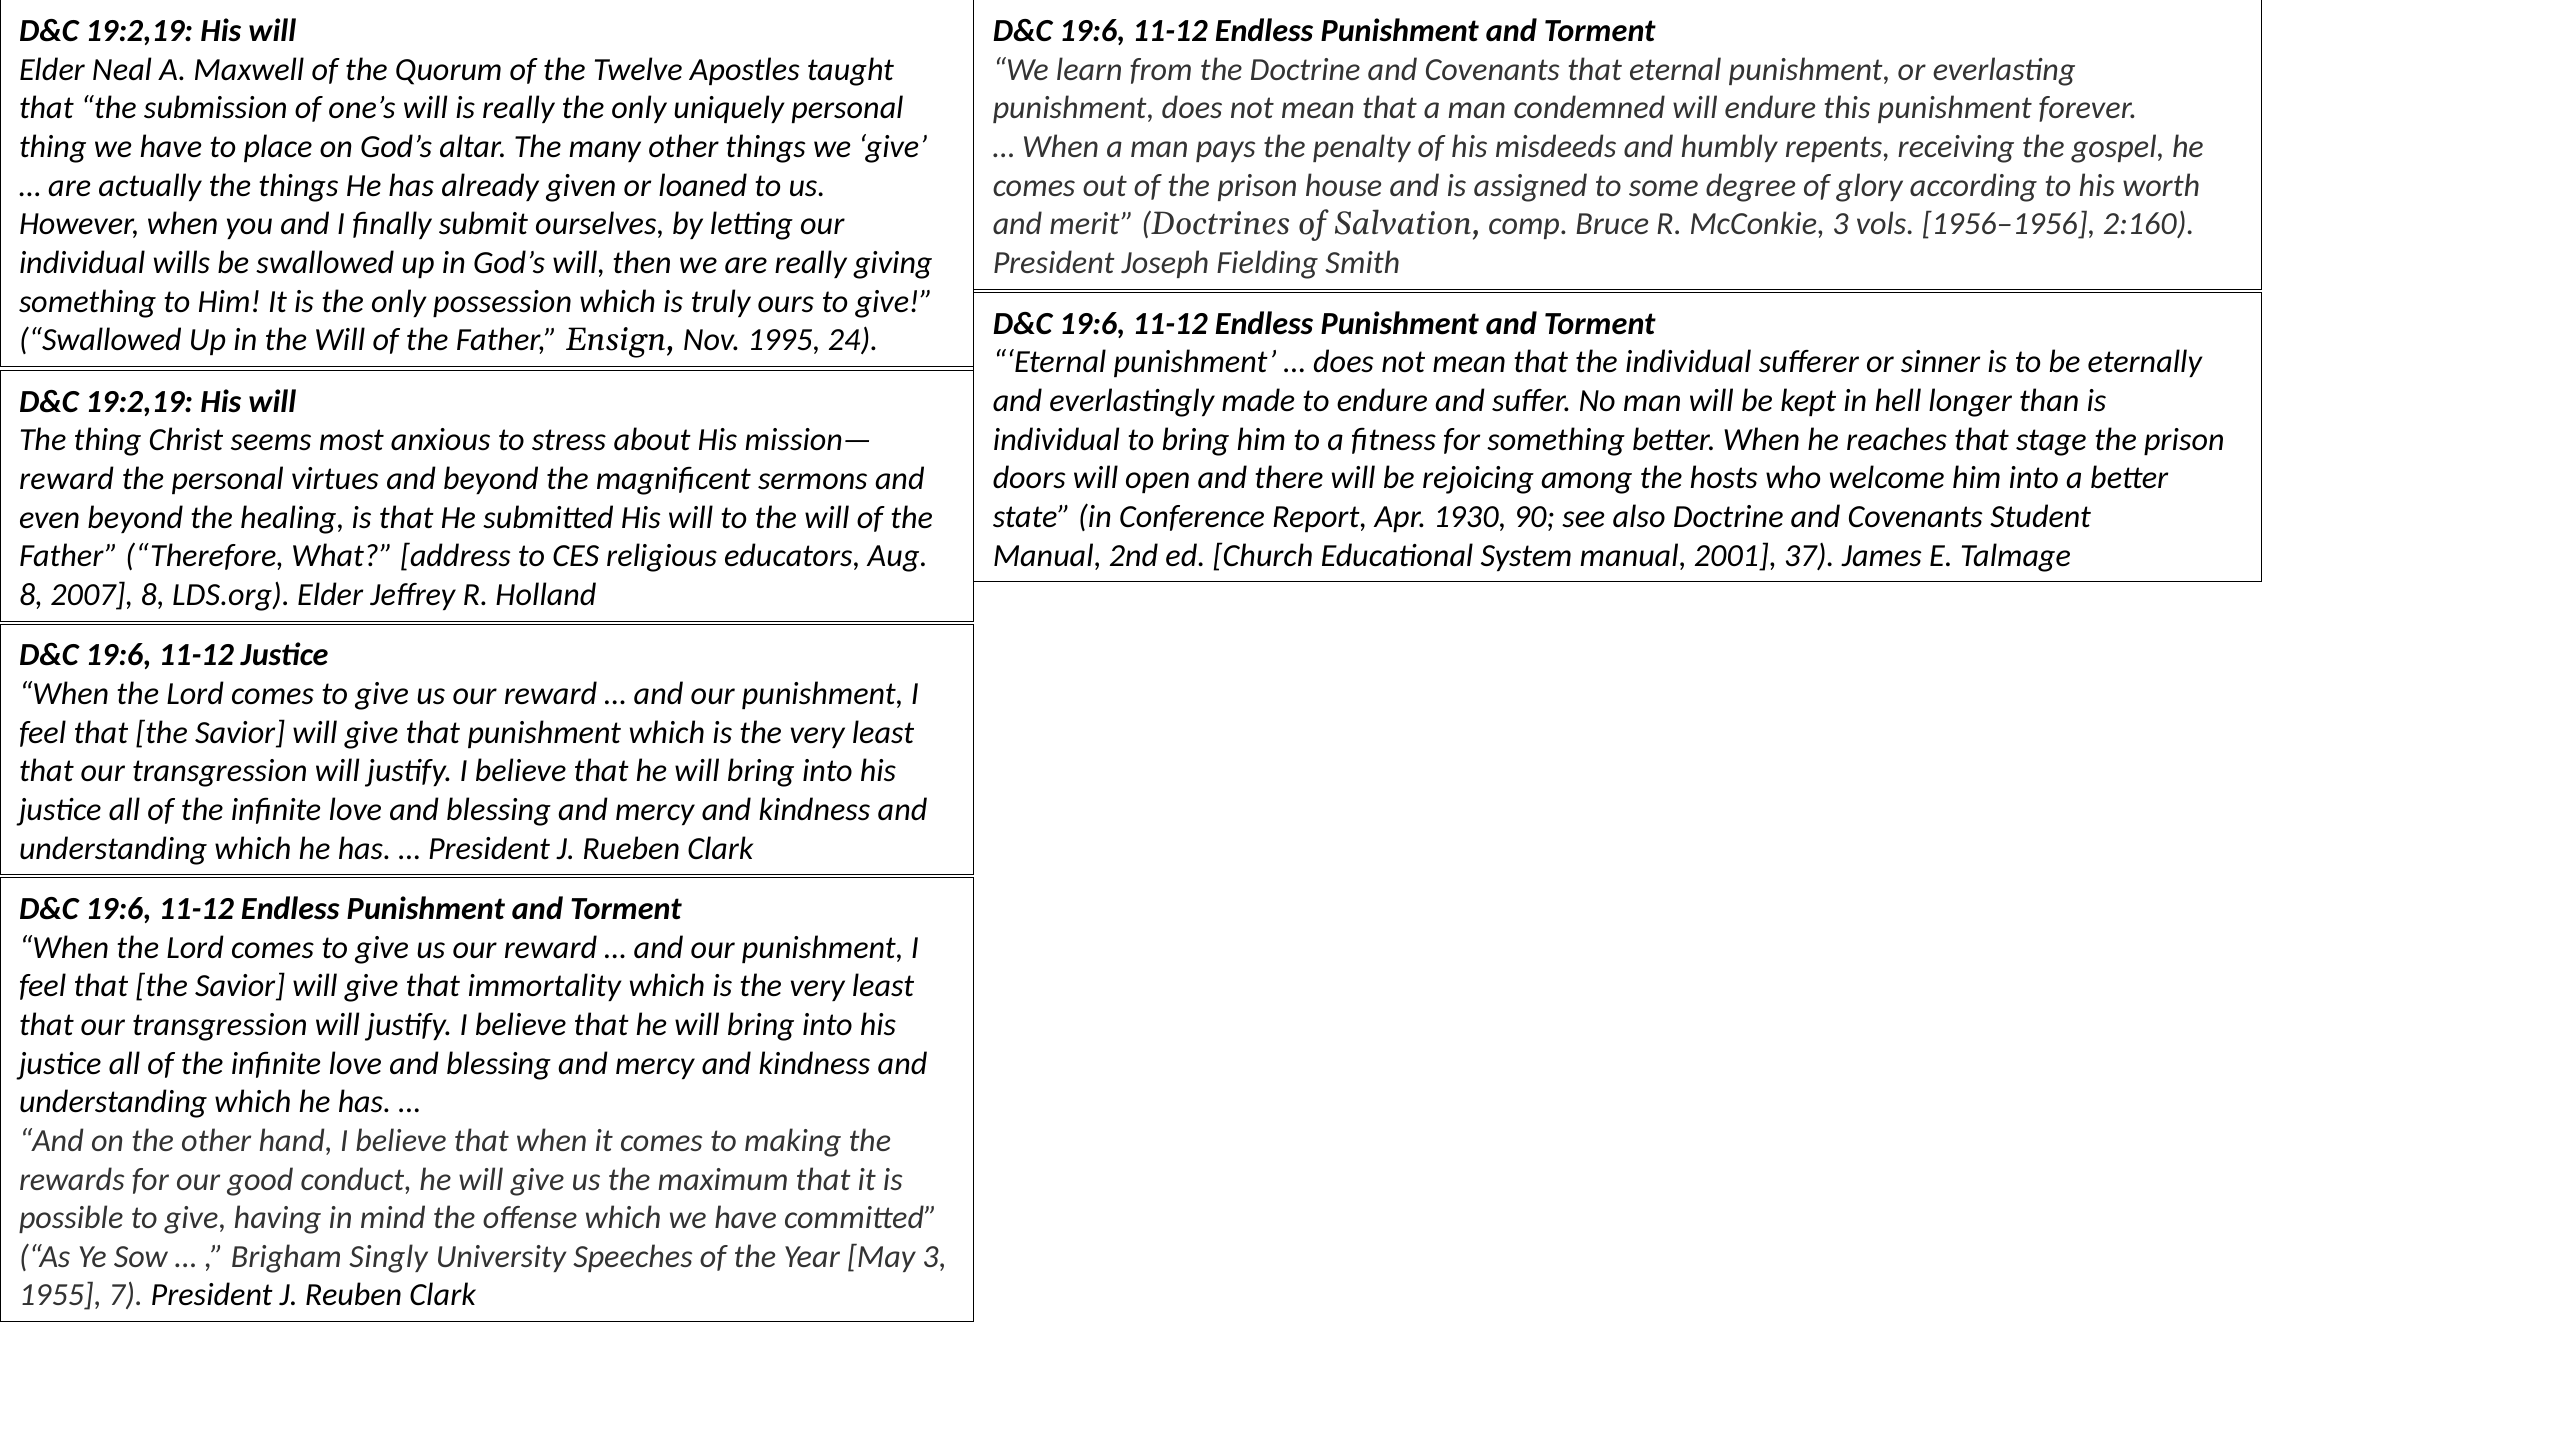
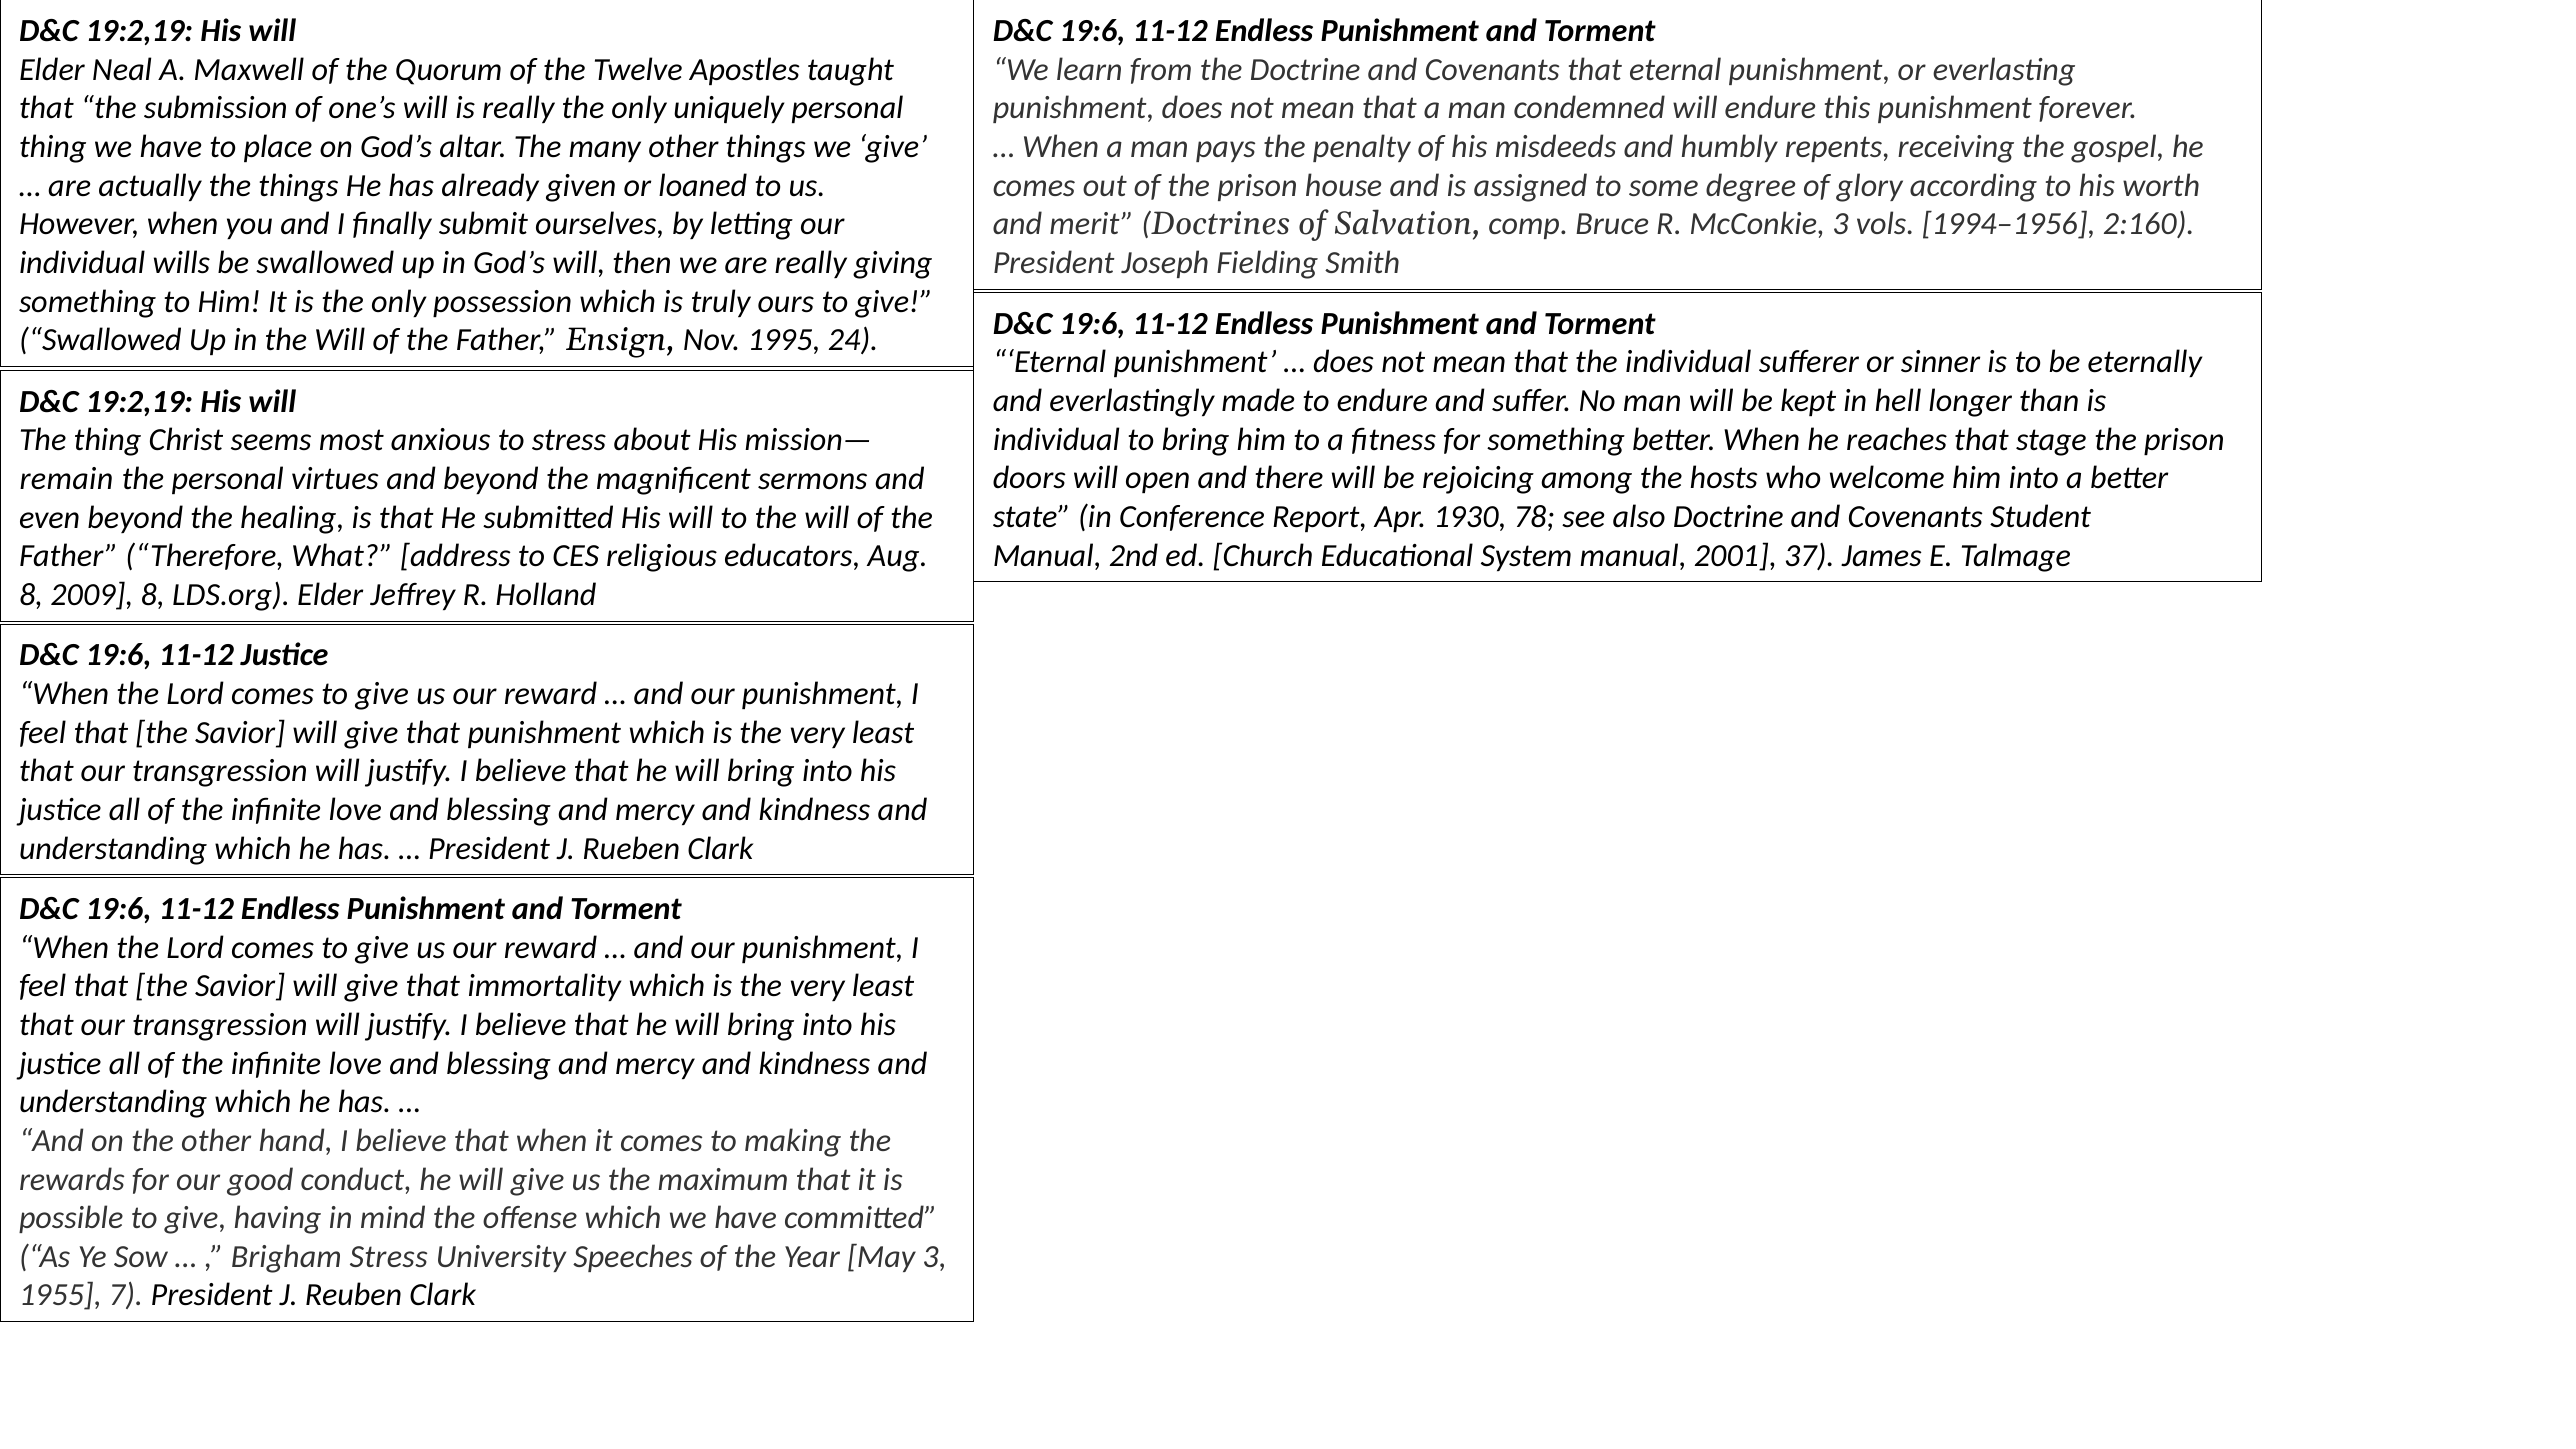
1956–1956: 1956–1956 -> 1994–1956
reward at (67, 479): reward -> remain
90: 90 -> 78
2007: 2007 -> 2009
Brigham Singly: Singly -> Stress
